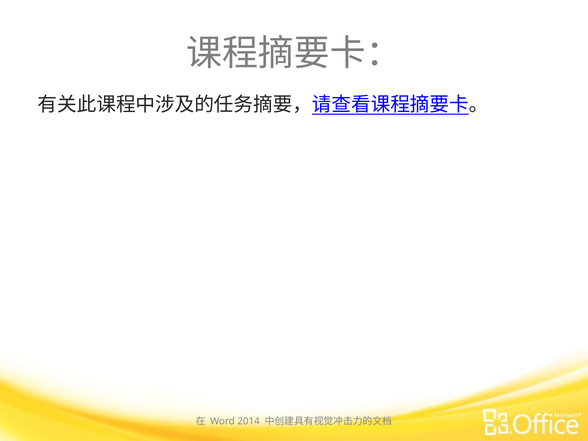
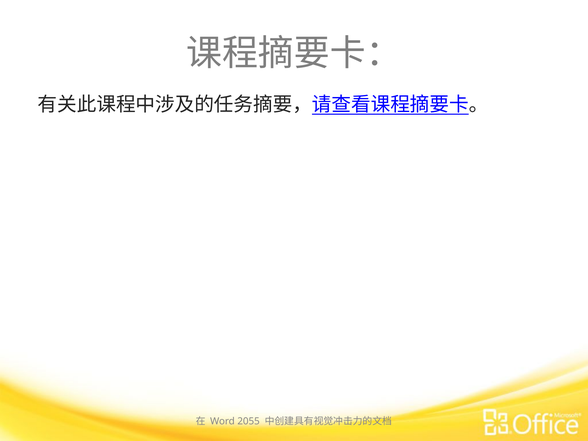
2014: 2014 -> 2055
